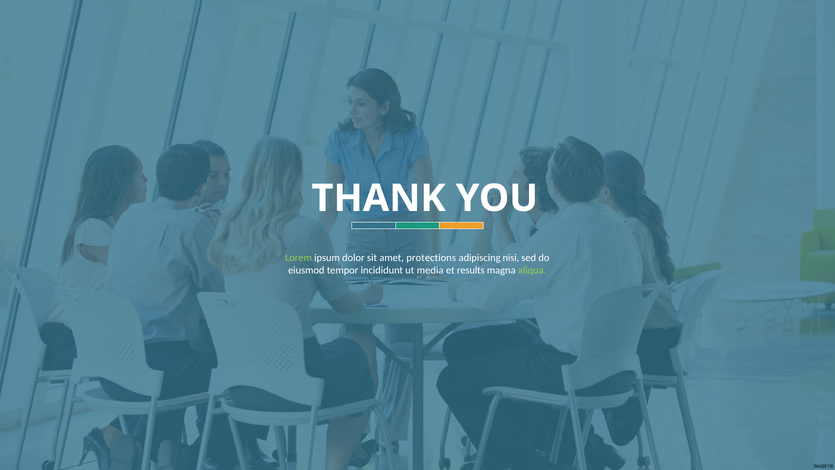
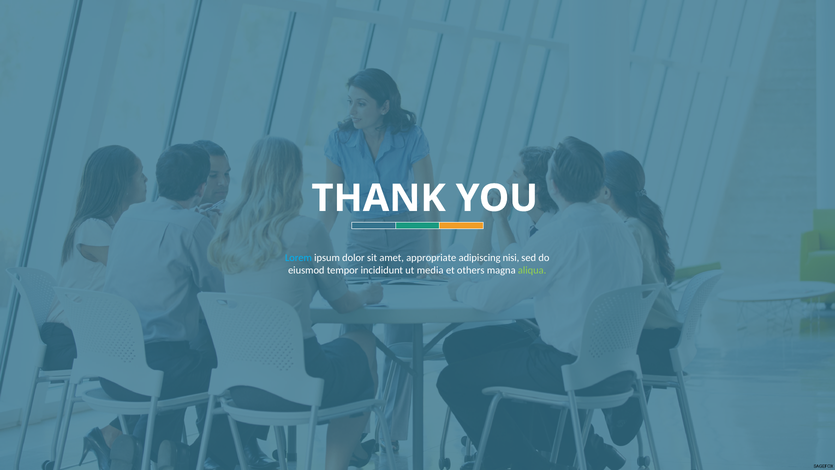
Lorem colour: light green -> light blue
protections: protections -> appropriate
results: results -> others
